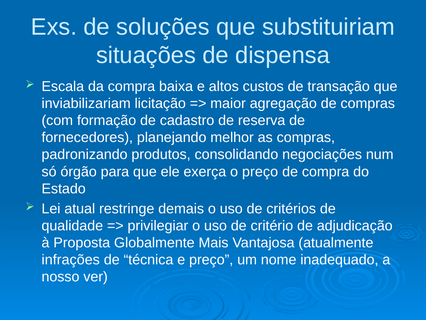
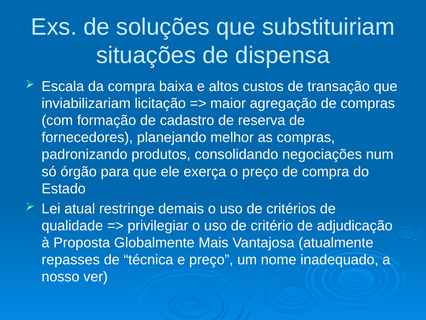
infrações: infrações -> repasses
